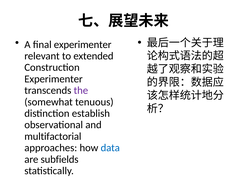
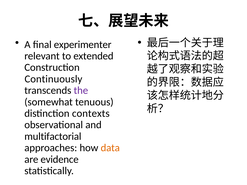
Experimenter at (54, 79): Experimenter -> Continuously
establish: establish -> contexts
data colour: blue -> orange
subfields: subfields -> evidence
